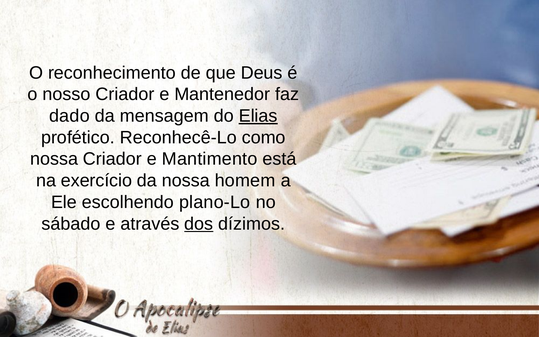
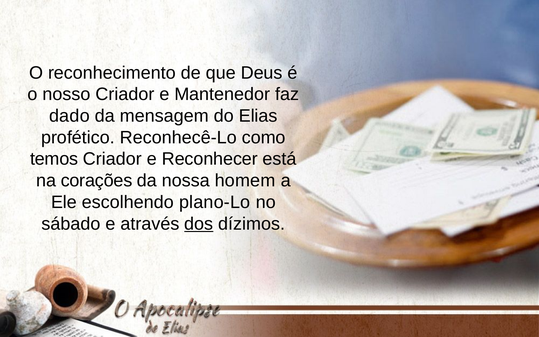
Elias underline: present -> none
nossa at (54, 159): nossa -> temos
Mantimento: Mantimento -> Reconhecer
exercício: exercício -> corações
